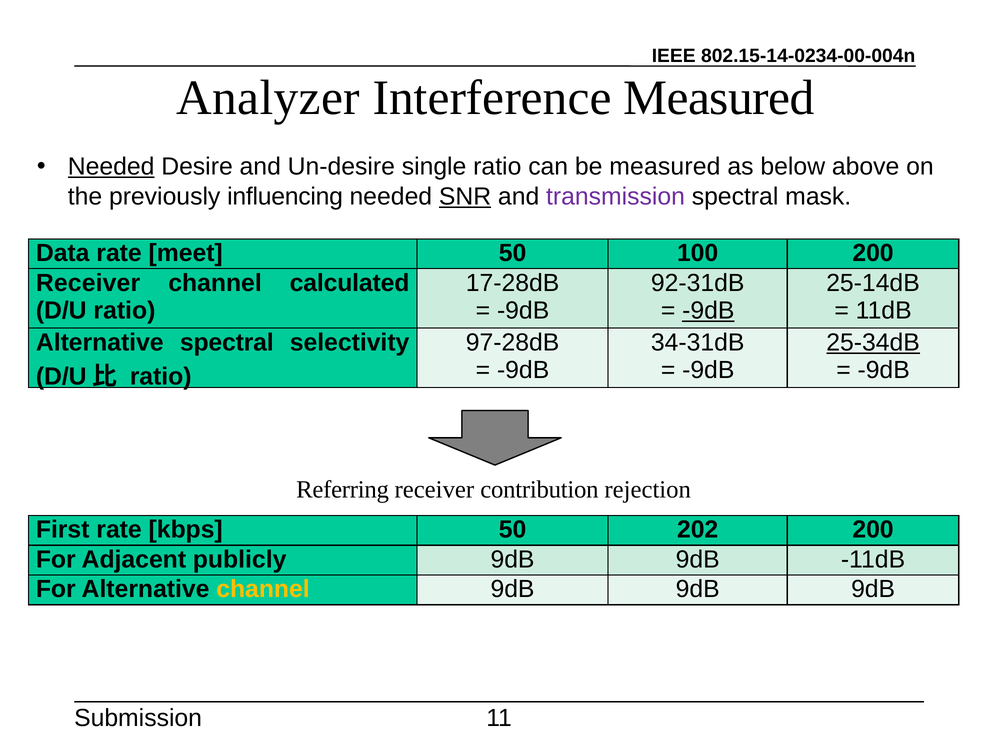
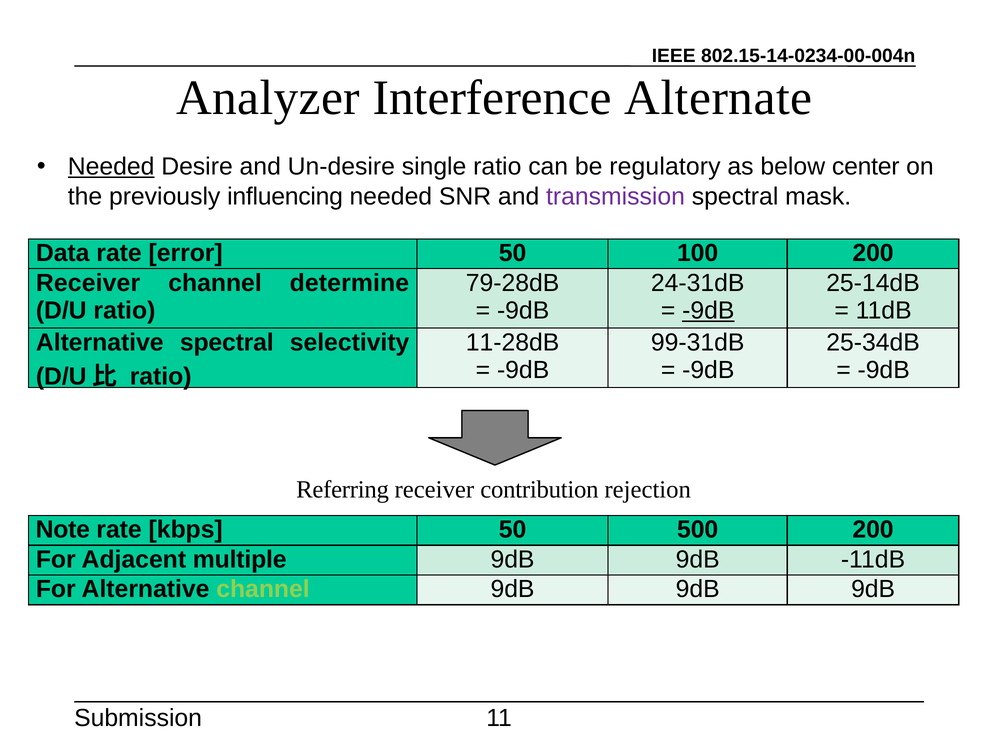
Interference Measured: Measured -> Alternate
be measured: measured -> regulatory
above: above -> center
SNR underline: present -> none
meet: meet -> error
calculated: calculated -> determine
17-28dB: 17-28dB -> 79-28dB
92-31dB: 92-31dB -> 24-31dB
97-28dB: 97-28dB -> 11-28dB
34-31dB: 34-31dB -> 99-31dB
25-34dB underline: present -> none
First: First -> Note
202: 202 -> 500
publicly: publicly -> multiple
channel at (263, 589) colour: yellow -> light green
